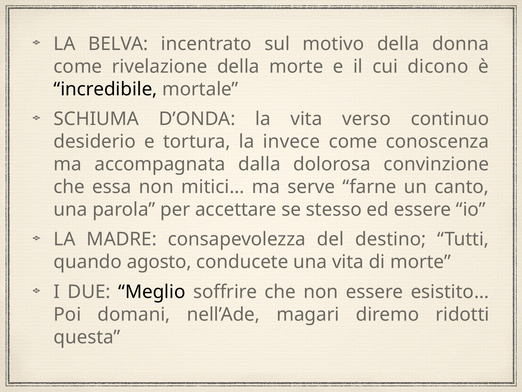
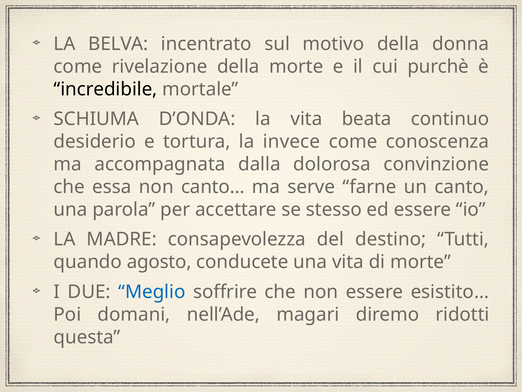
dicono: dicono -> purchè
verso: verso -> beata
mitici…: mitici… -> canto…
Meglio colour: black -> blue
